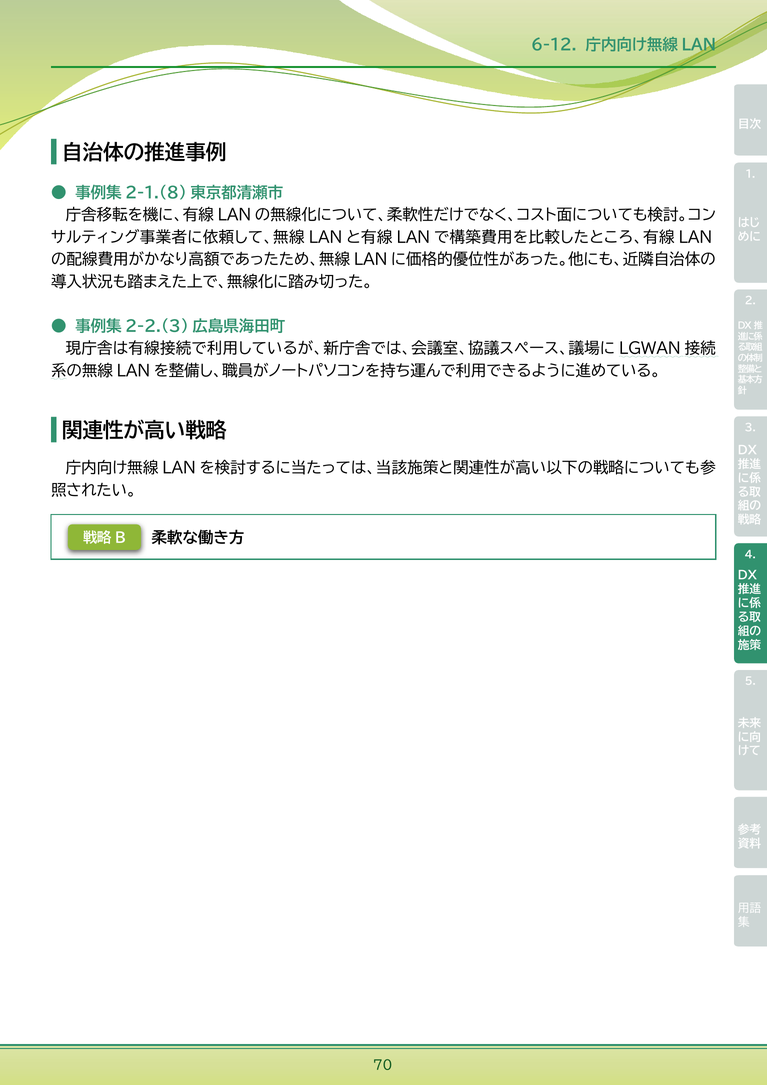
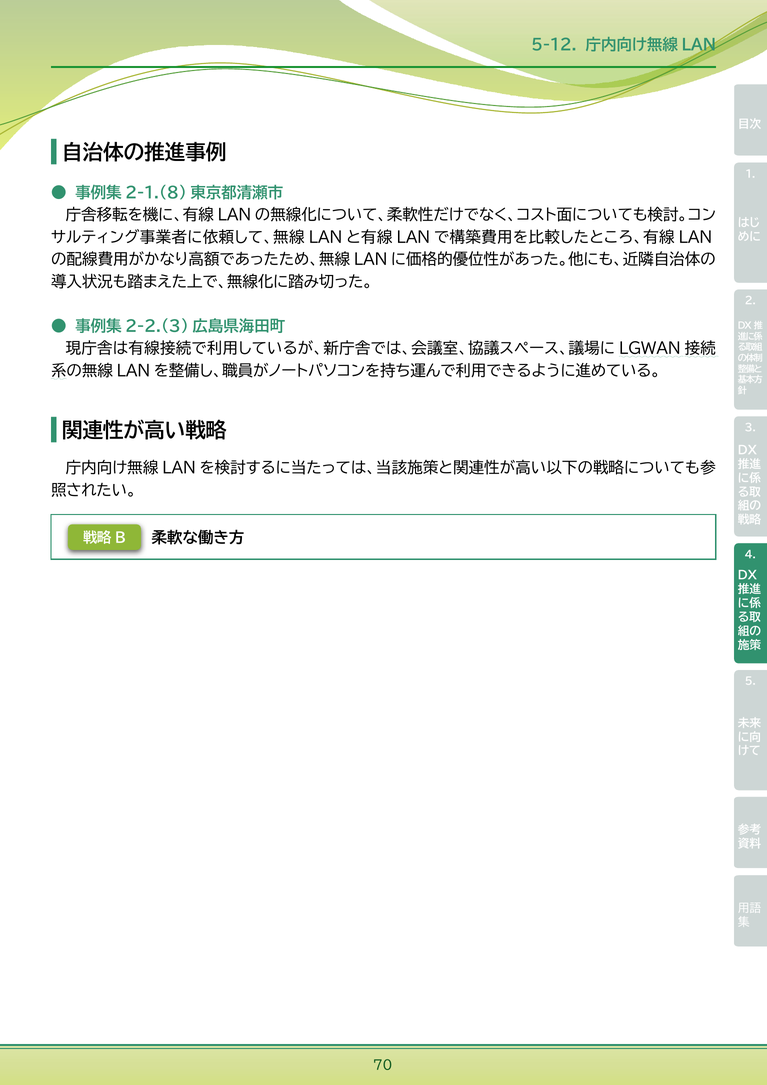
6-12: 6-12 -> 5-12
